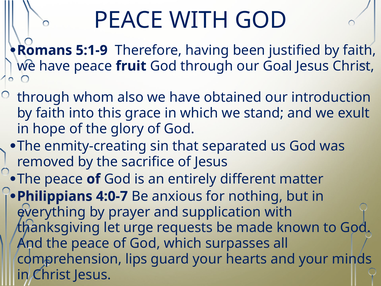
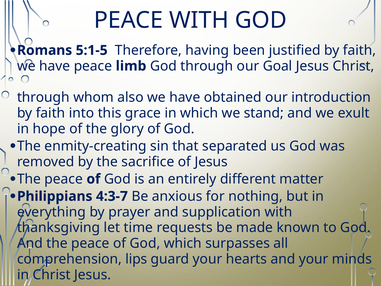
5:1-9: 5:1-9 -> 5:1-5
fruit: fruit -> limb
4:0-7: 4:0-7 -> 4:3-7
urge: urge -> time
